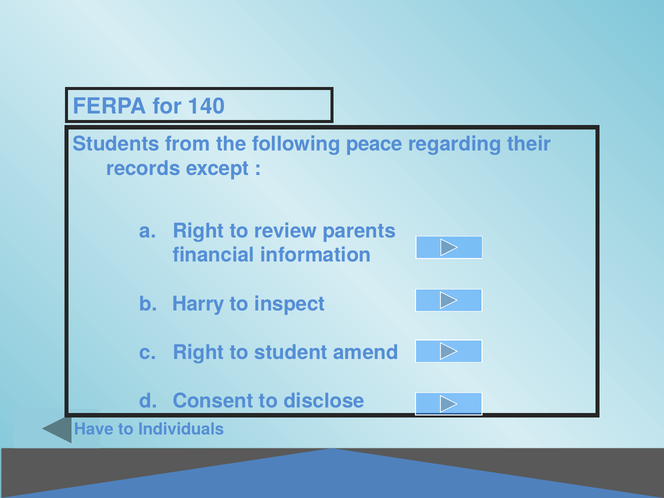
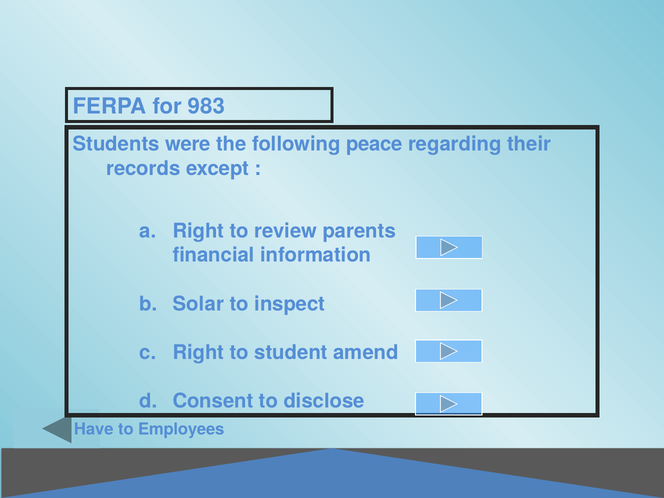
140: 140 -> 983
from: from -> were
Harry: Harry -> Solar
Individuals: Individuals -> Employees
